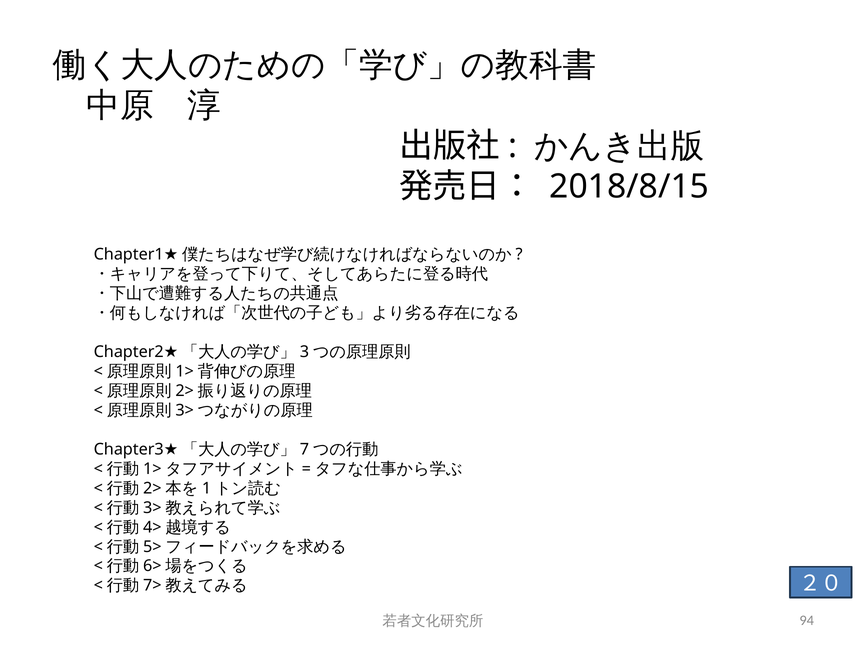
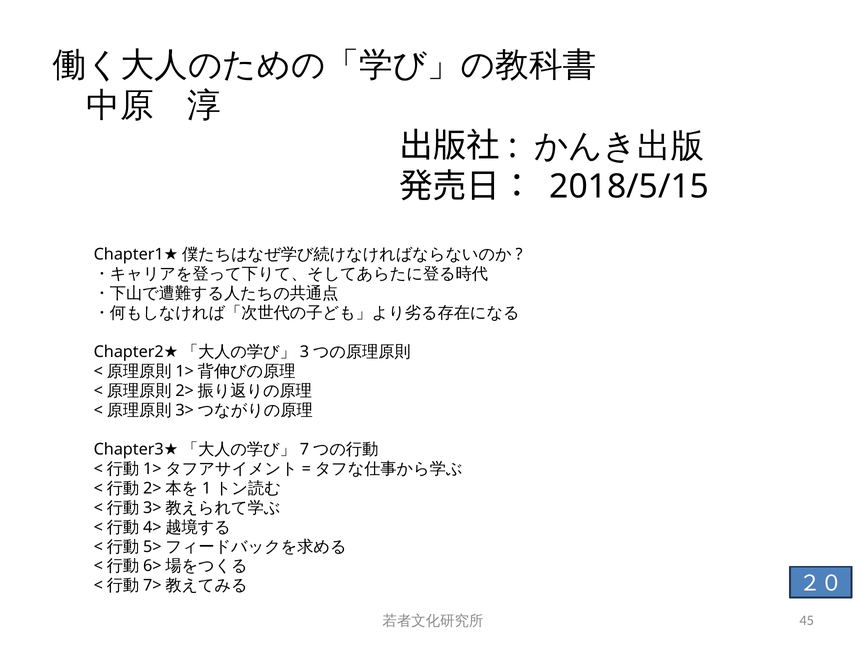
2018/8/15: 2018/8/15 -> 2018/5/15
94: 94 -> 45
